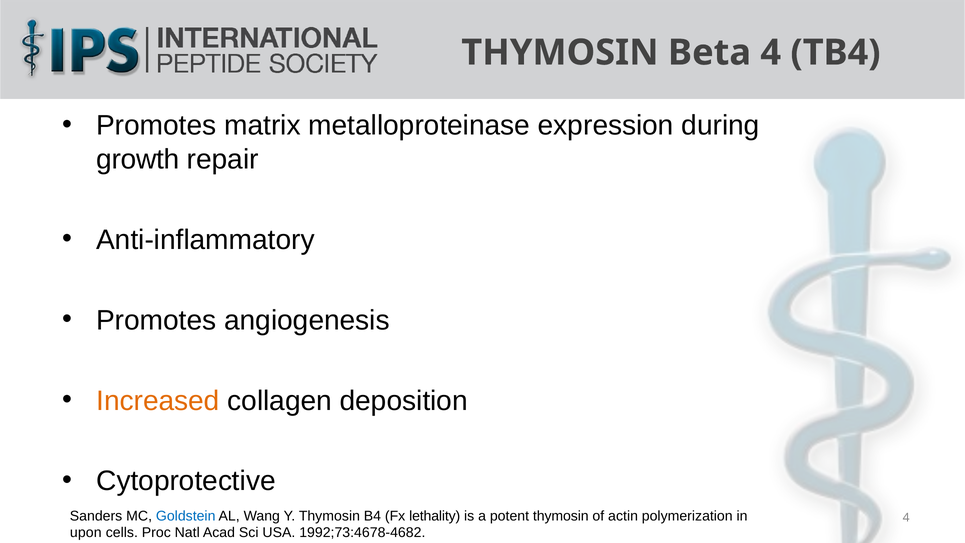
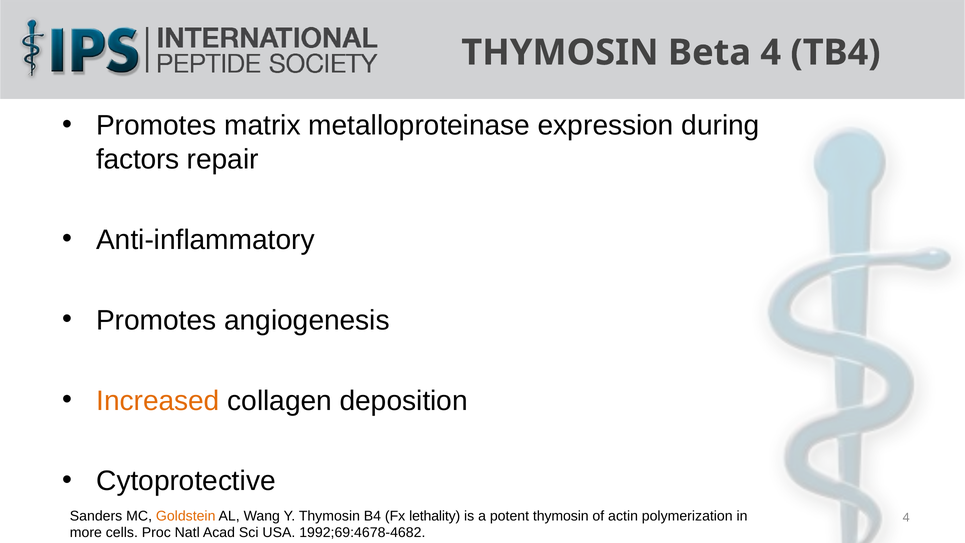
growth: growth -> factors
Goldstein colour: blue -> orange
upon: upon -> more
1992;73:4678-4682: 1992;73:4678-4682 -> 1992;69:4678-4682
